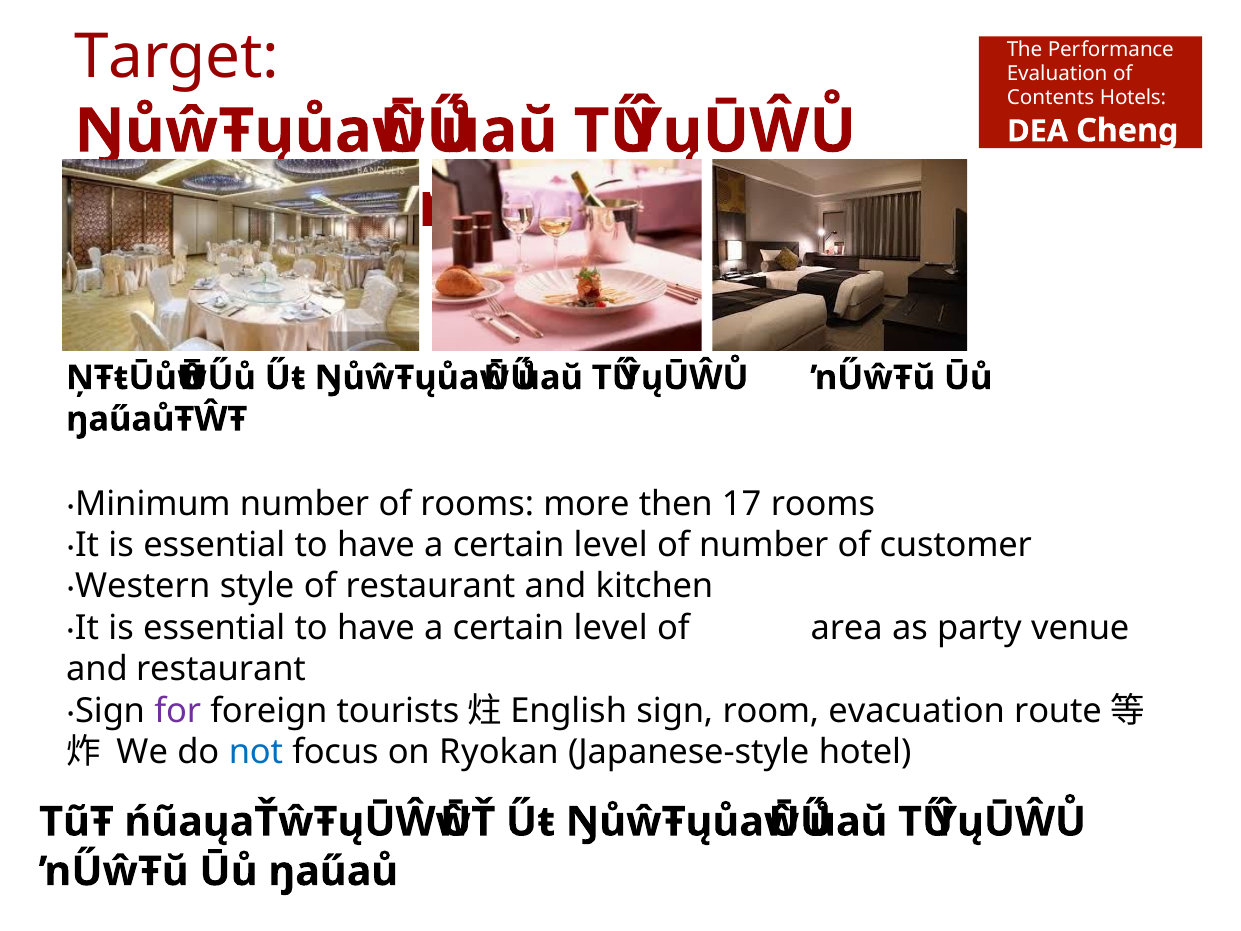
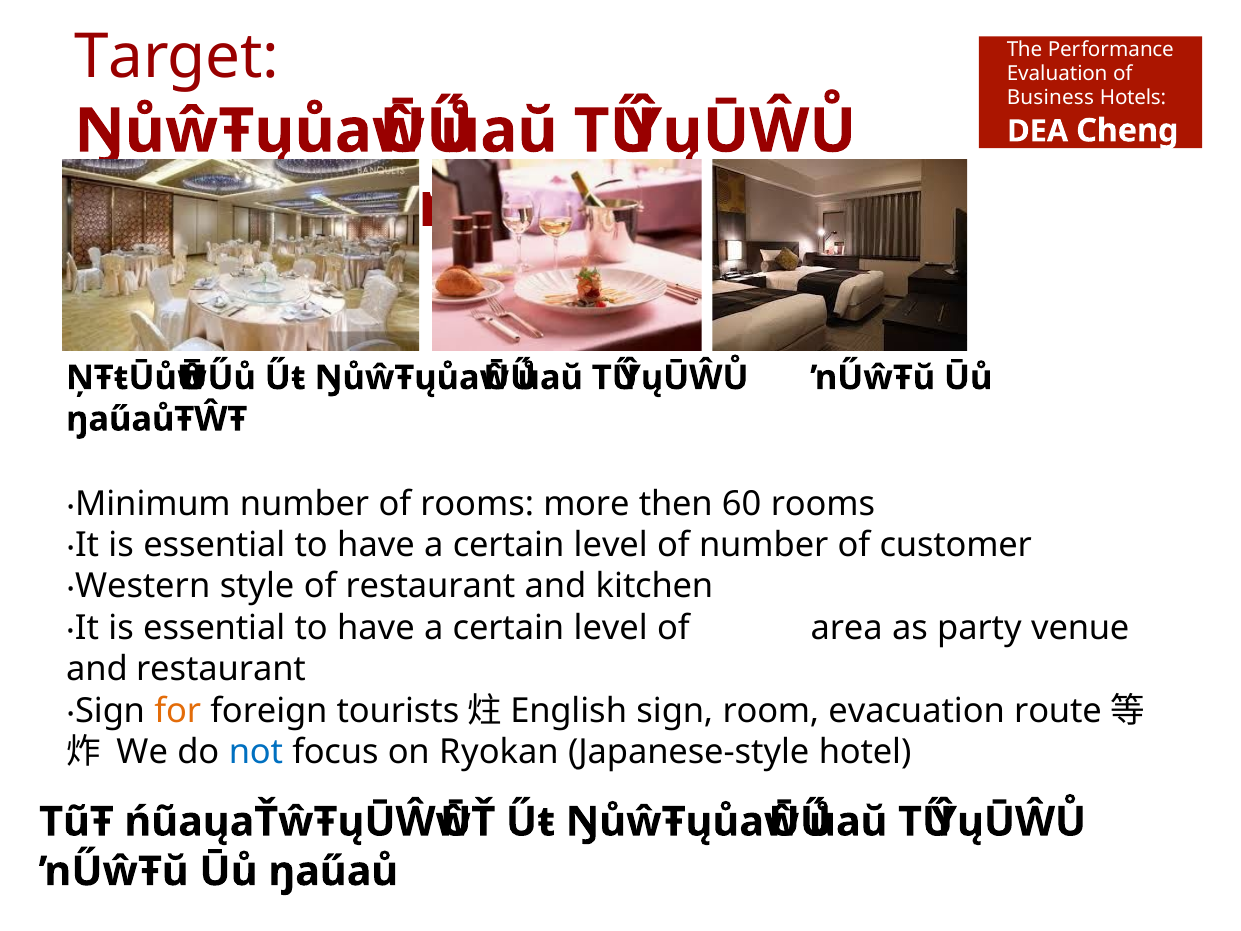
Contents: Contents -> Business
17: 17 -> 60
for colour: purple -> orange
